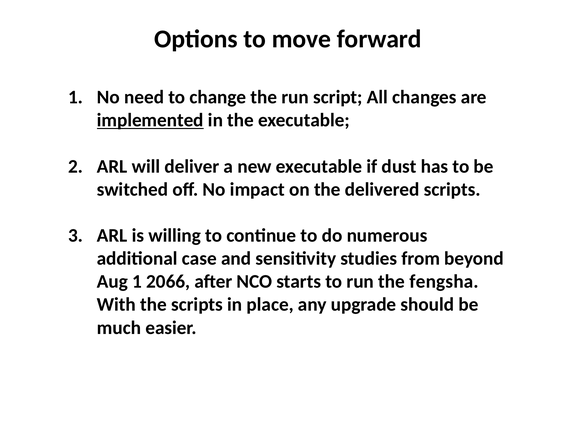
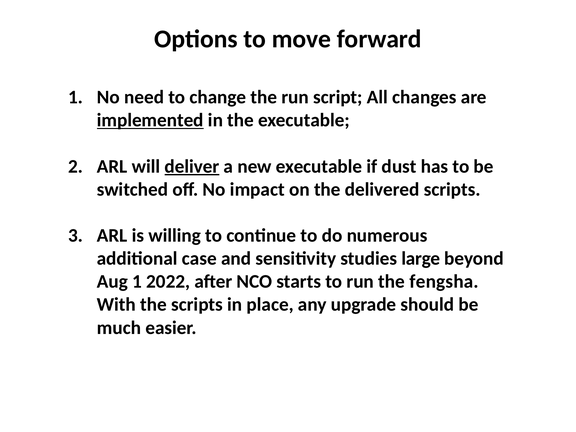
deliver underline: none -> present
from: from -> large
2066: 2066 -> 2022
